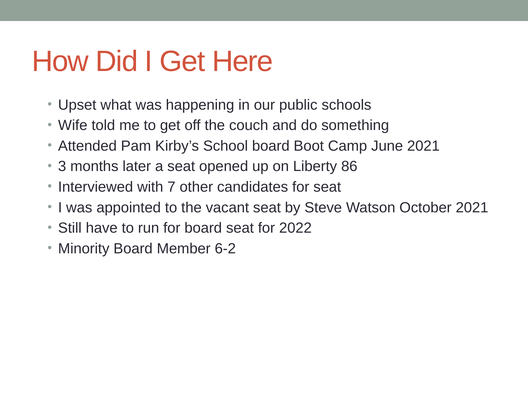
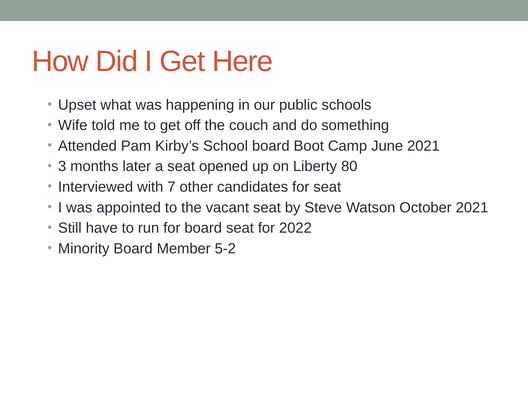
86: 86 -> 80
6-2: 6-2 -> 5-2
